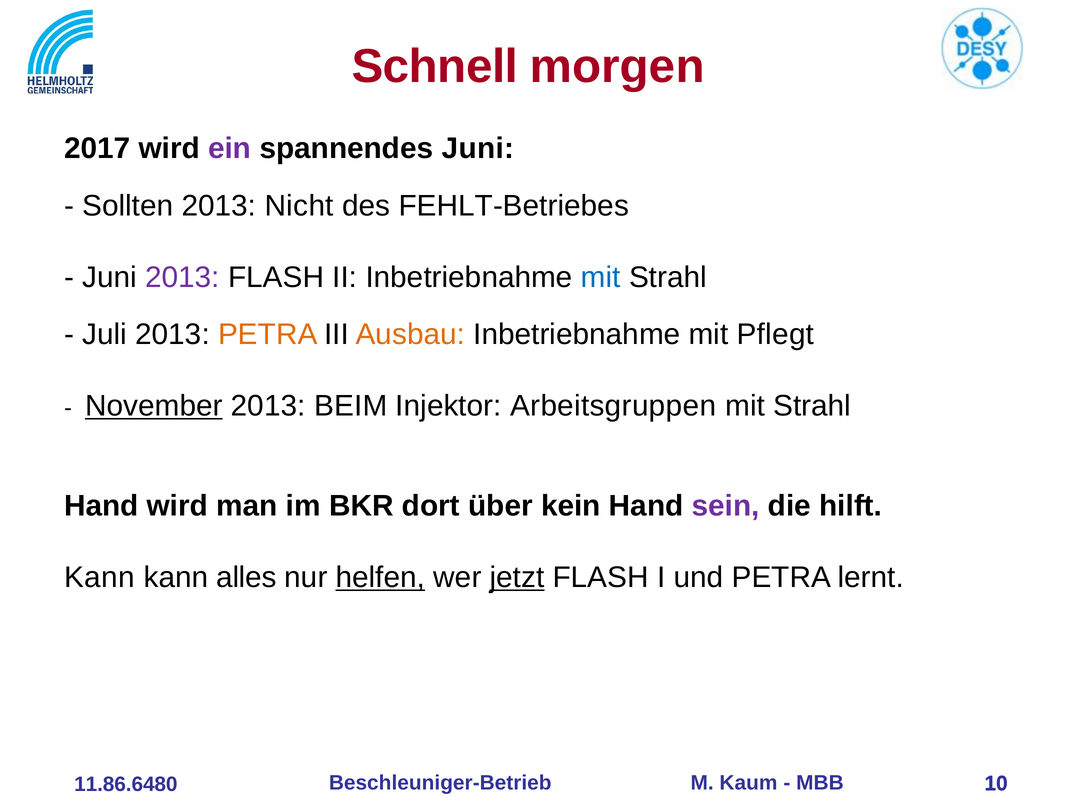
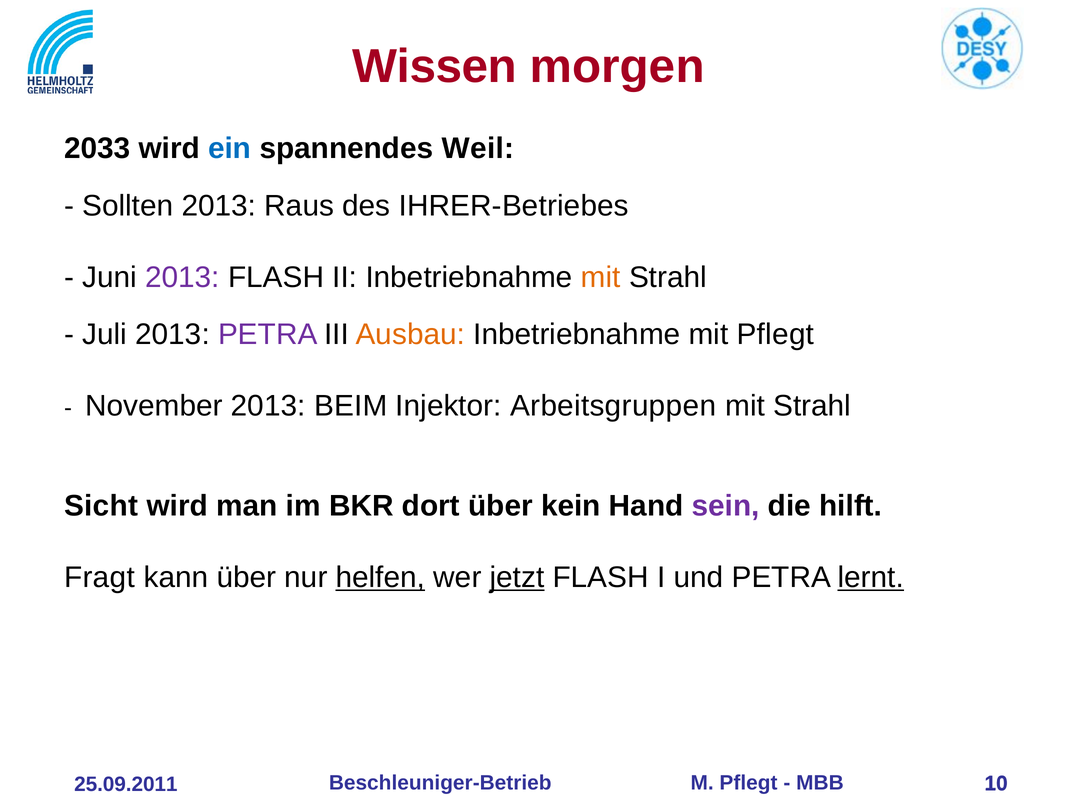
Schnell: Schnell -> Wissen
2017: 2017 -> 2033
ein colour: purple -> blue
spannendes Juni: Juni -> Weil
Nicht: Nicht -> Raus
FEHLT-Betriebes: FEHLT-Betriebes -> IHRER-Betriebes
mit at (601, 277) colour: blue -> orange
PETRA at (268, 334) colour: orange -> purple
November underline: present -> none
Hand at (101, 506): Hand -> Sicht
Kann at (100, 578): Kann -> Fragt
kann alles: alles -> über
lernt underline: none -> present
11.86.6480: 11.86.6480 -> 25.09.2011
M Kaum: Kaum -> Pflegt
